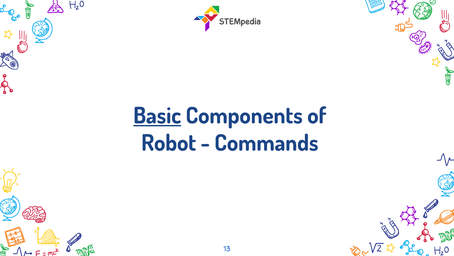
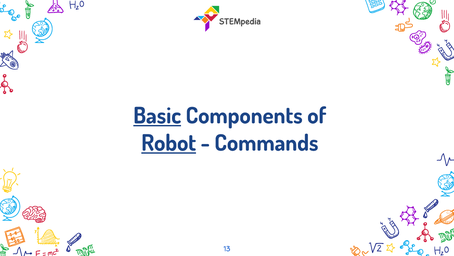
Robot underline: none -> present
